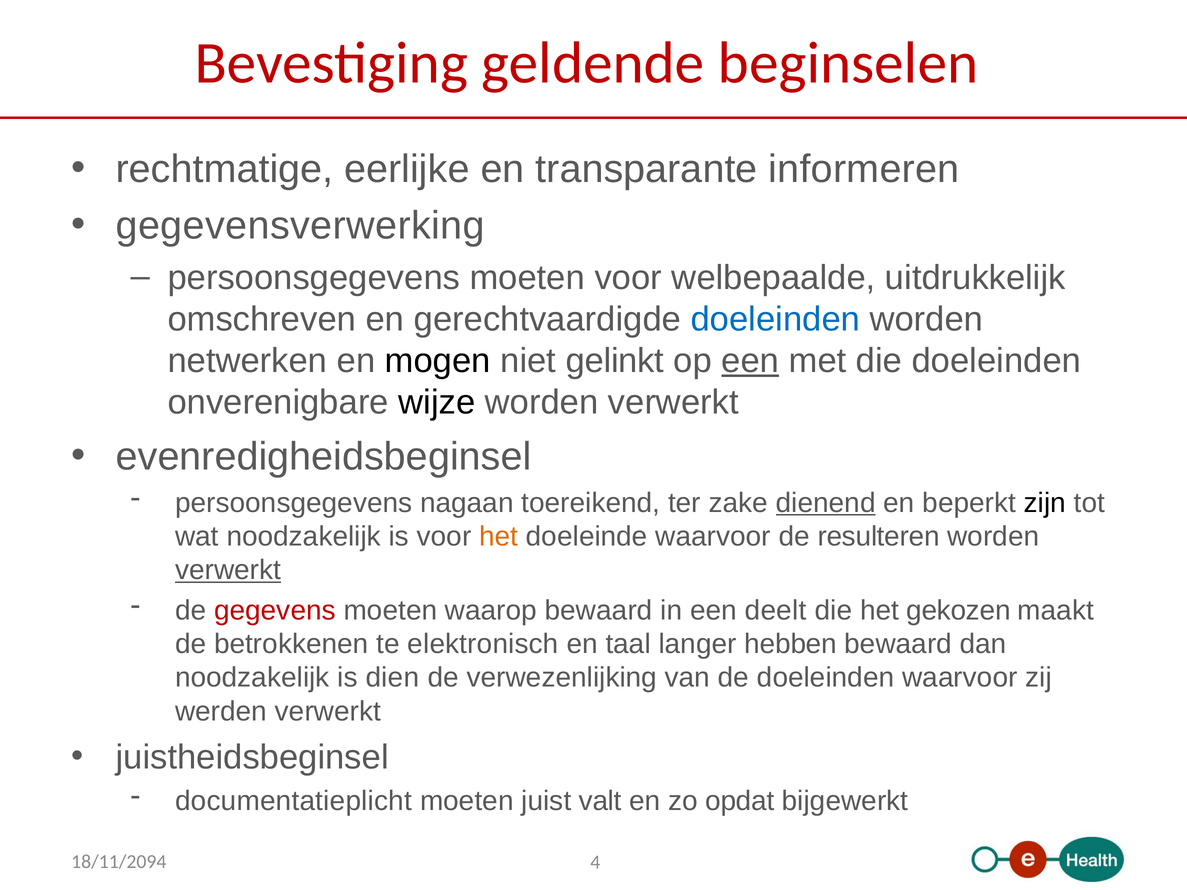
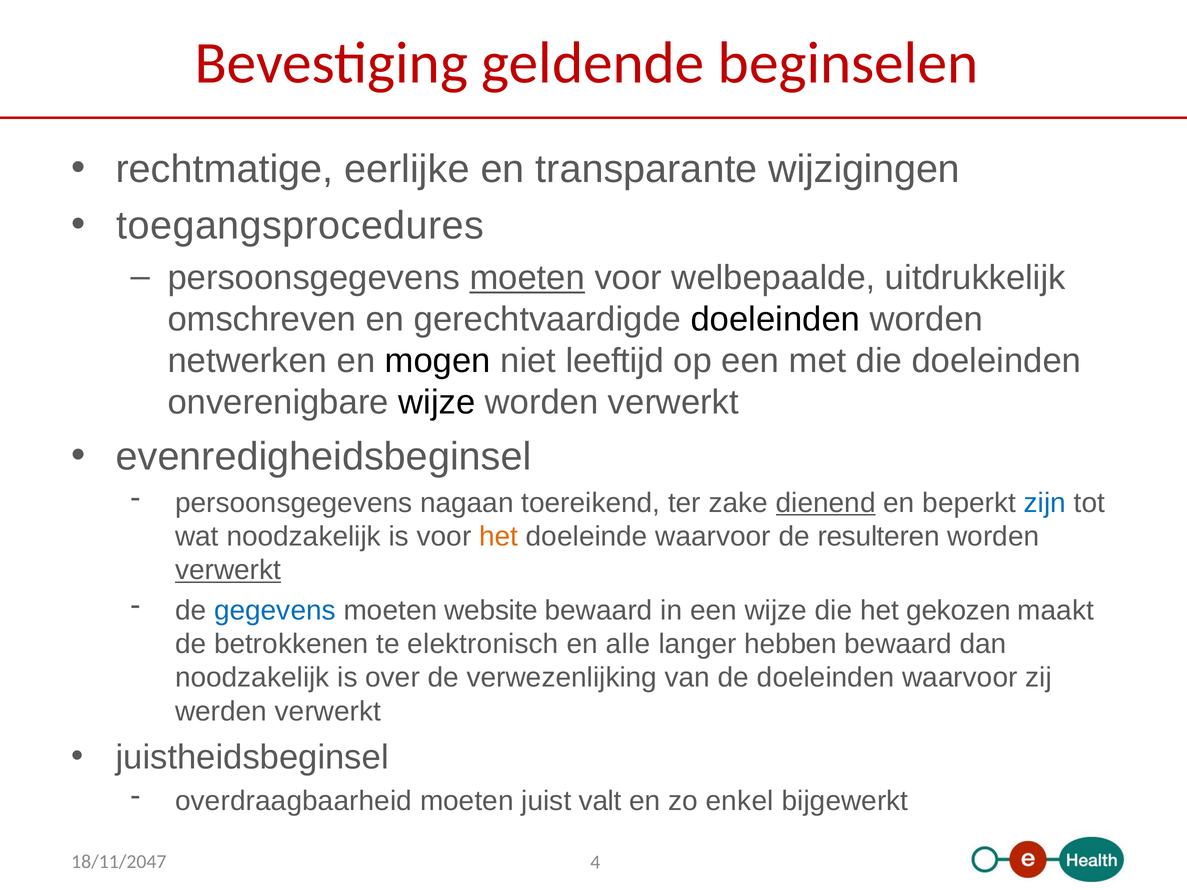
informeren: informeren -> wijzigingen
gegevensverwerking: gegevensverwerking -> toegangsprocedures
moeten at (527, 278) underline: none -> present
doeleinden at (775, 319) colour: blue -> black
gelinkt: gelinkt -> leeftijd
een at (750, 361) underline: present -> none
zijn colour: black -> blue
gegevens colour: red -> blue
waarop: waarop -> website
een deelt: deelt -> wijze
taal: taal -> alle
dien: dien -> over
documentatieplicht: documentatieplicht -> overdraagbaarheid
opdat: opdat -> enkel
18/11/2094: 18/11/2094 -> 18/11/2047
